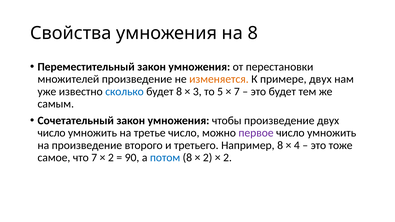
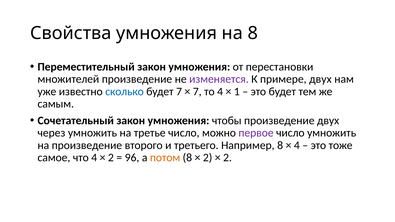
изменяется colour: orange -> purple
будет 8: 8 -> 7
3 at (197, 92): 3 -> 7
то 5: 5 -> 4
7 at (237, 92): 7 -> 1
число at (52, 133): число -> через
что 7: 7 -> 4
90: 90 -> 96
потом colour: blue -> orange
